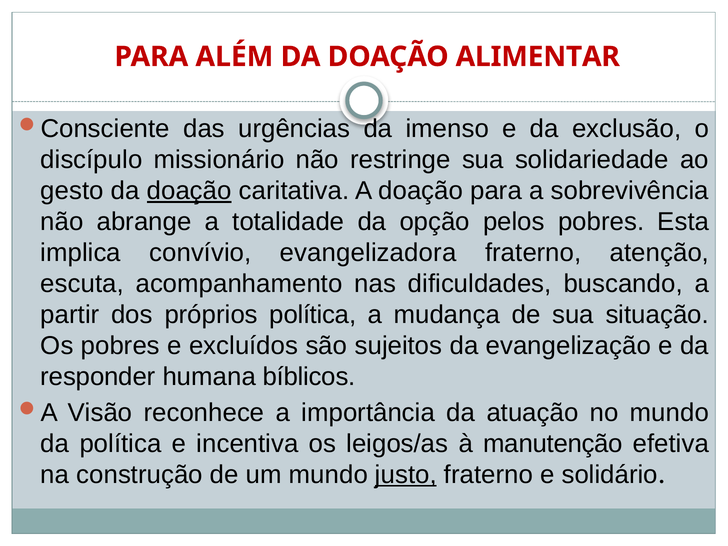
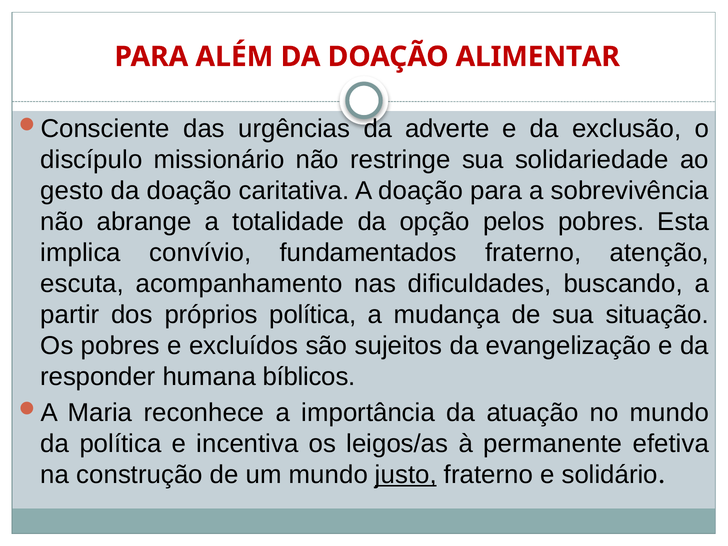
imenso: imenso -> adverte
doação at (189, 191) underline: present -> none
evangelizadora: evangelizadora -> fundamentados
Visão: Visão -> Maria
manutenção: manutenção -> permanente
